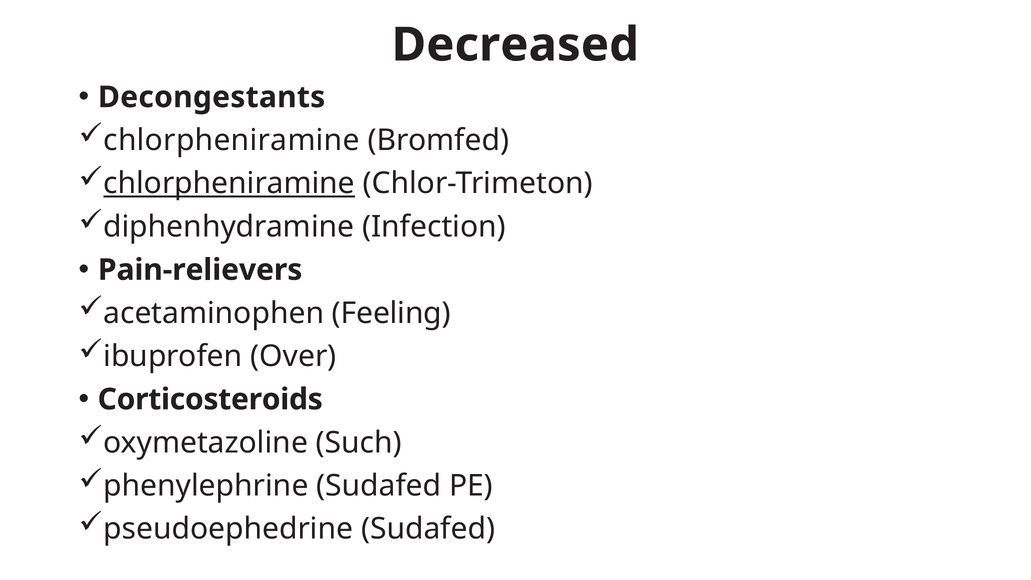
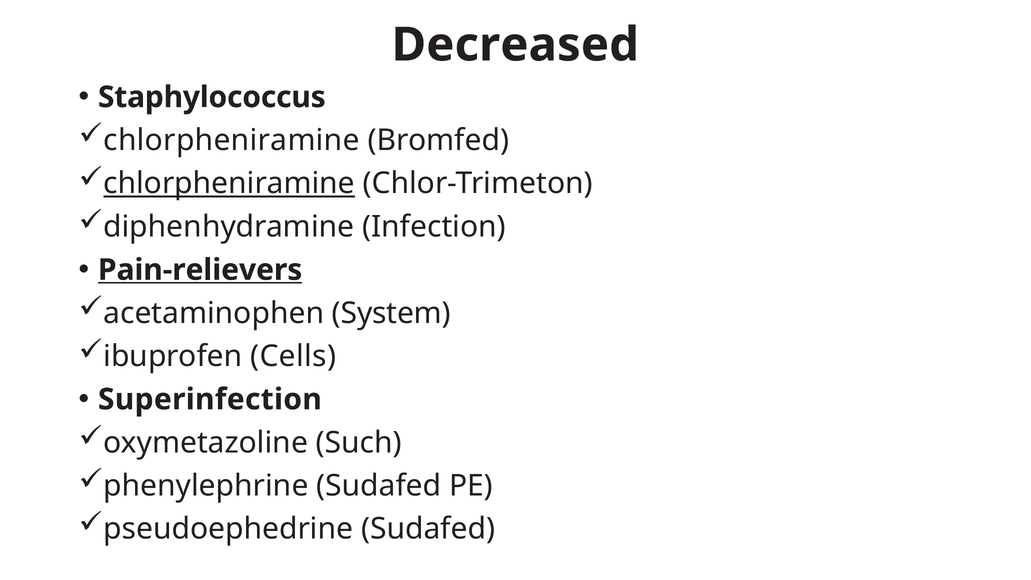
Decongestants: Decongestants -> Staphylococcus
Pain-relievers underline: none -> present
Feeling: Feeling -> System
Over: Over -> Cells
Corticosteroids: Corticosteroids -> Superinfection
